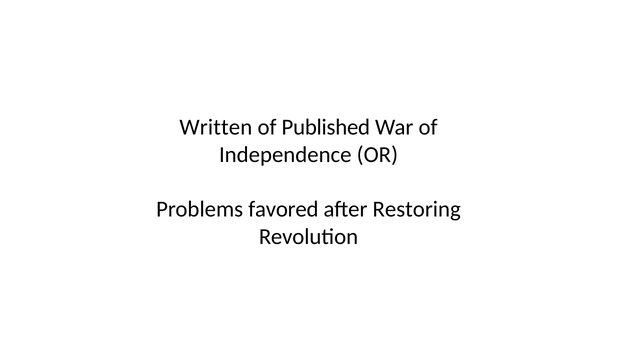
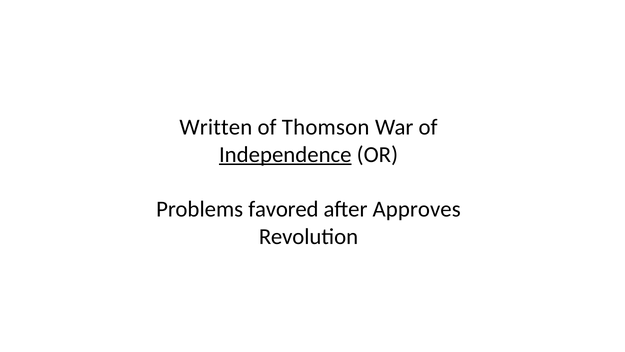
Published: Published -> Thomson
Independence underline: none -> present
Restoring: Restoring -> Approves
